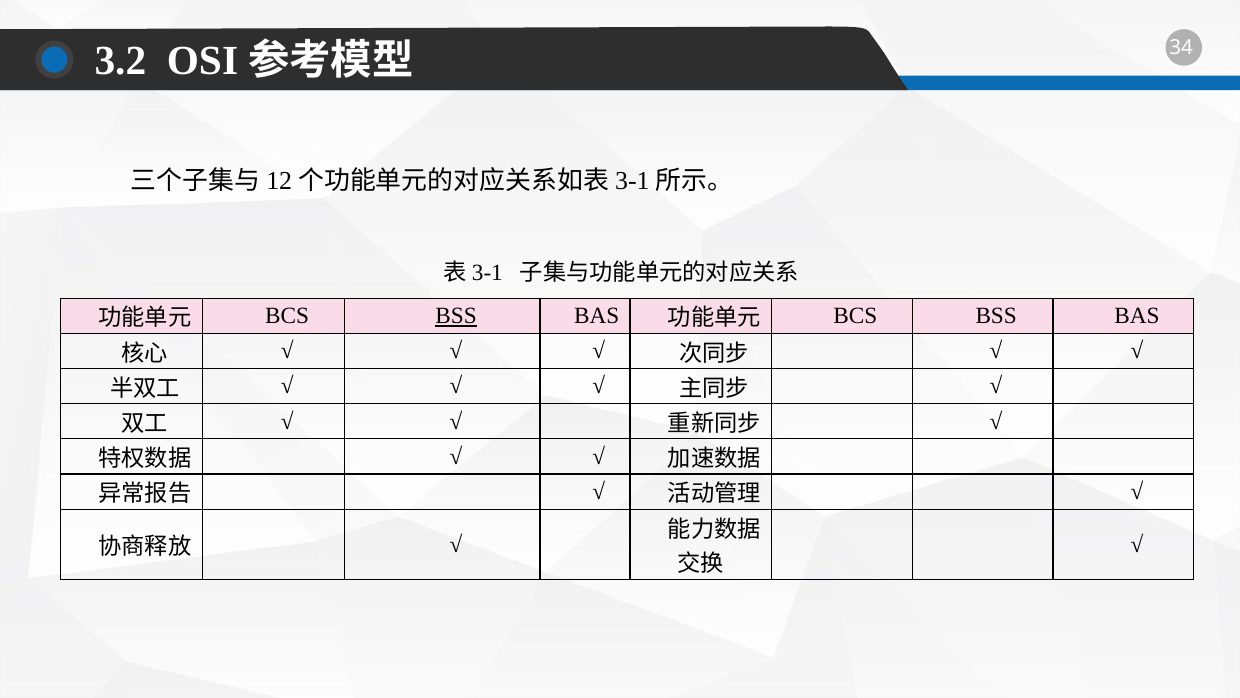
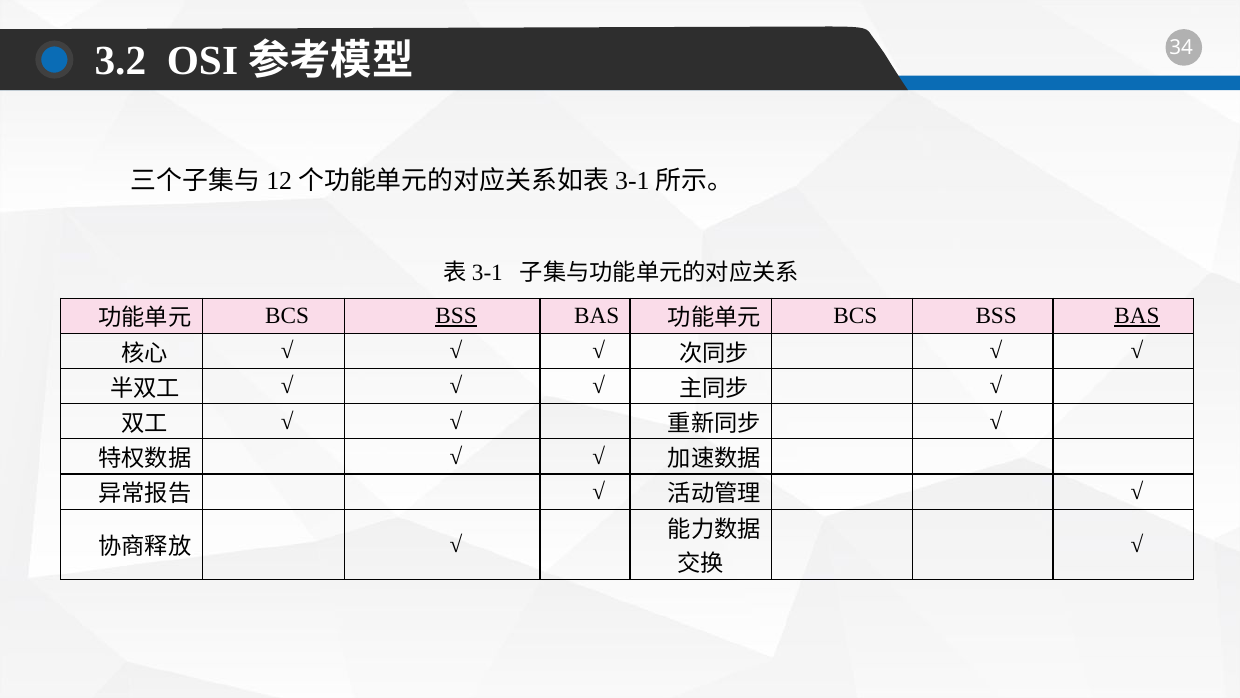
BAS at (1137, 316) underline: none -> present
